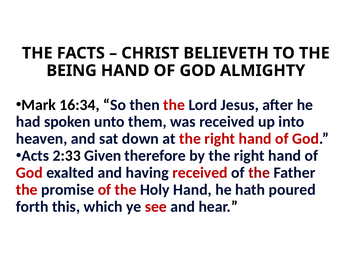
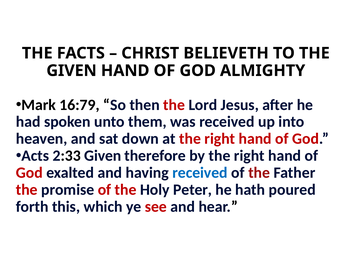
BEING at (72, 71): BEING -> GIVEN
16:34: 16:34 -> 16:79
received at (200, 173) colour: red -> blue
Holy Hand: Hand -> Peter
